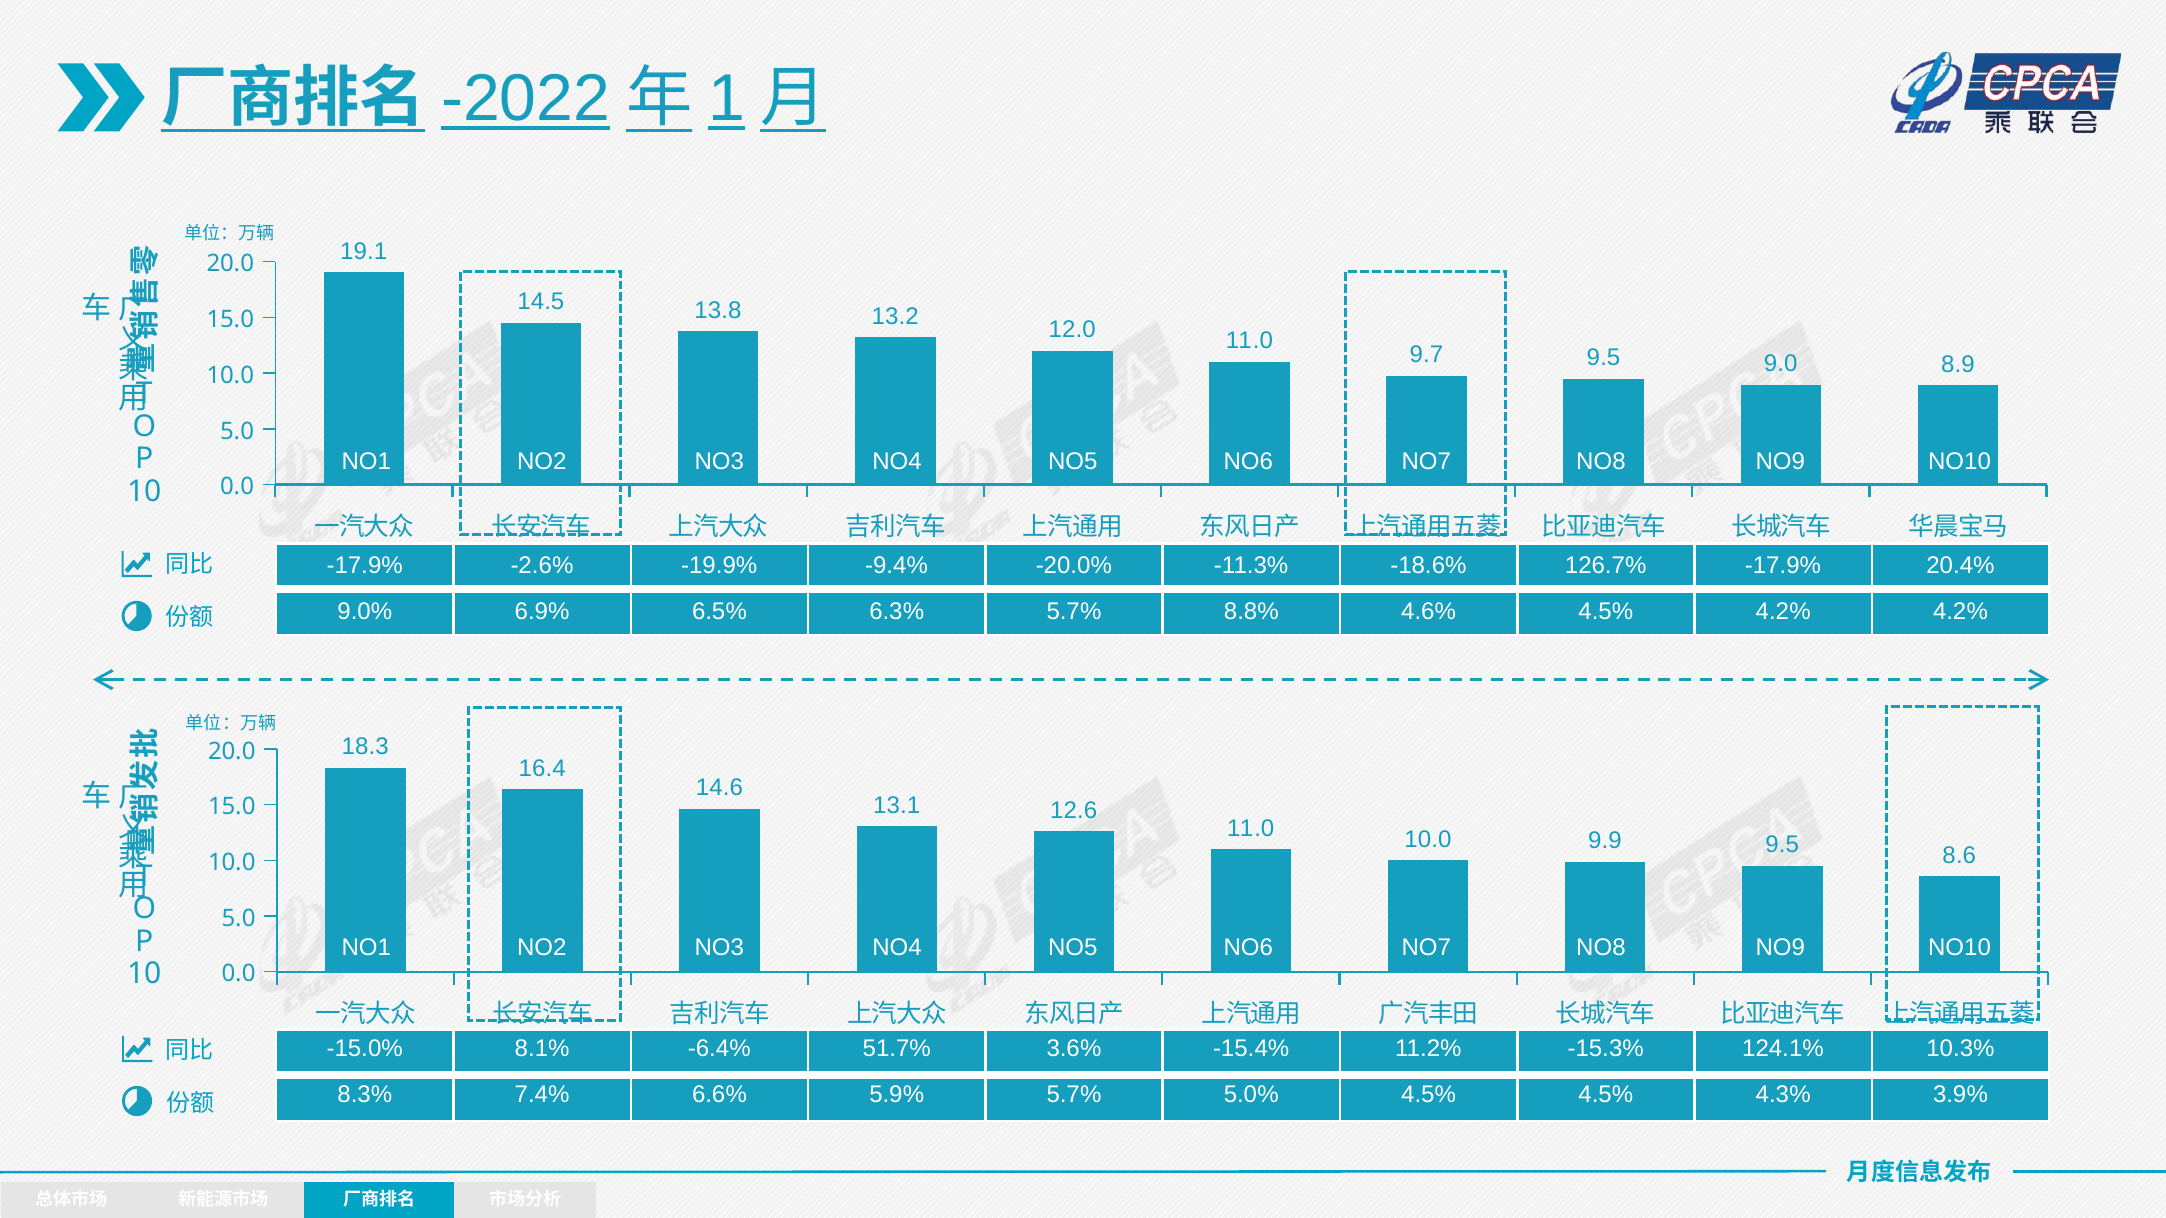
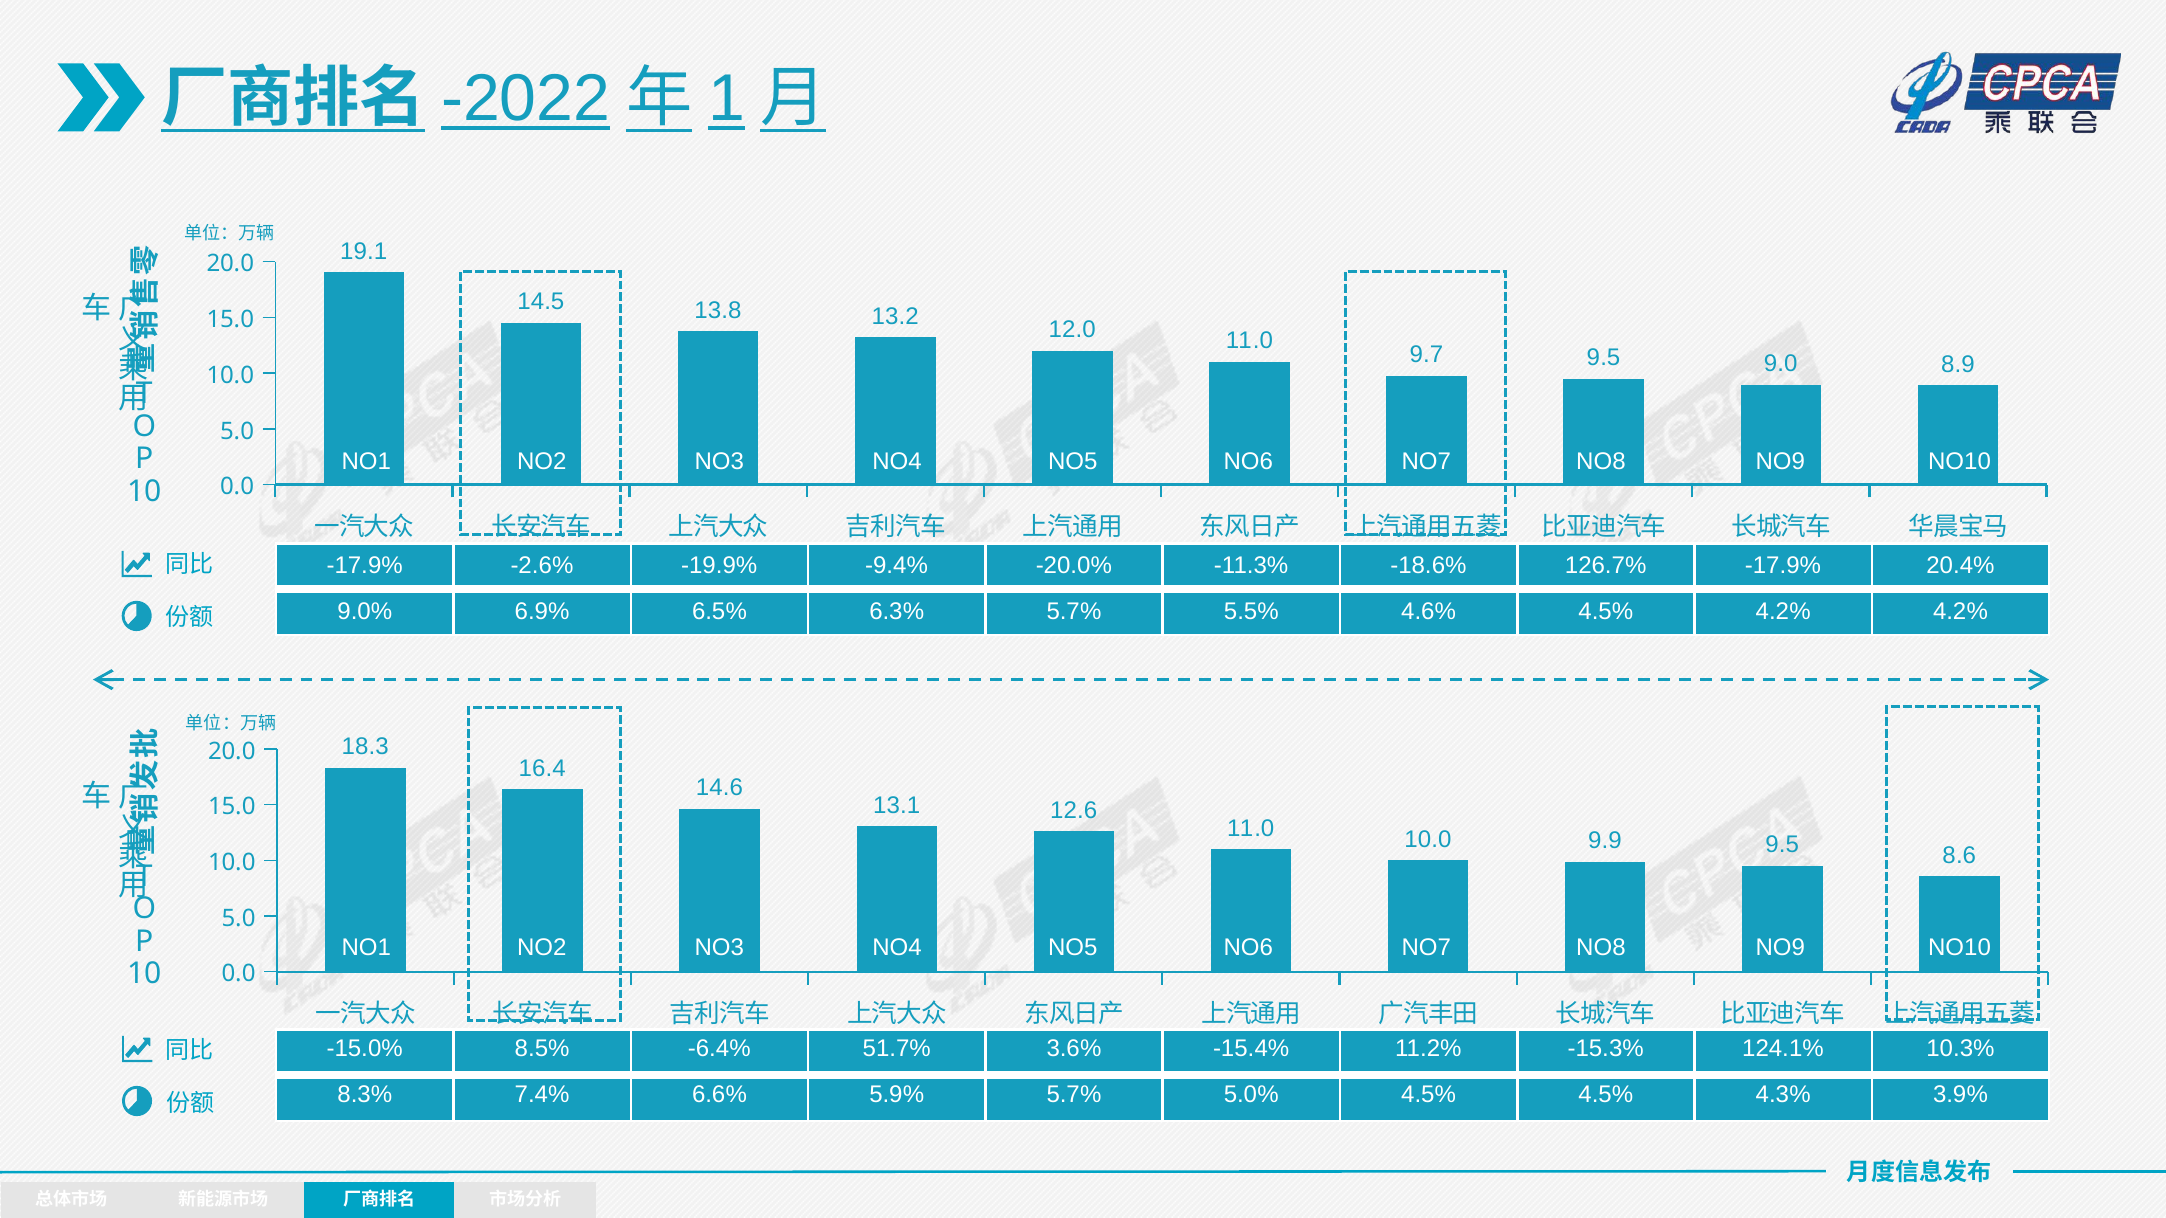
8.8%: 8.8% -> 5.5%
8.1%: 8.1% -> 8.5%
